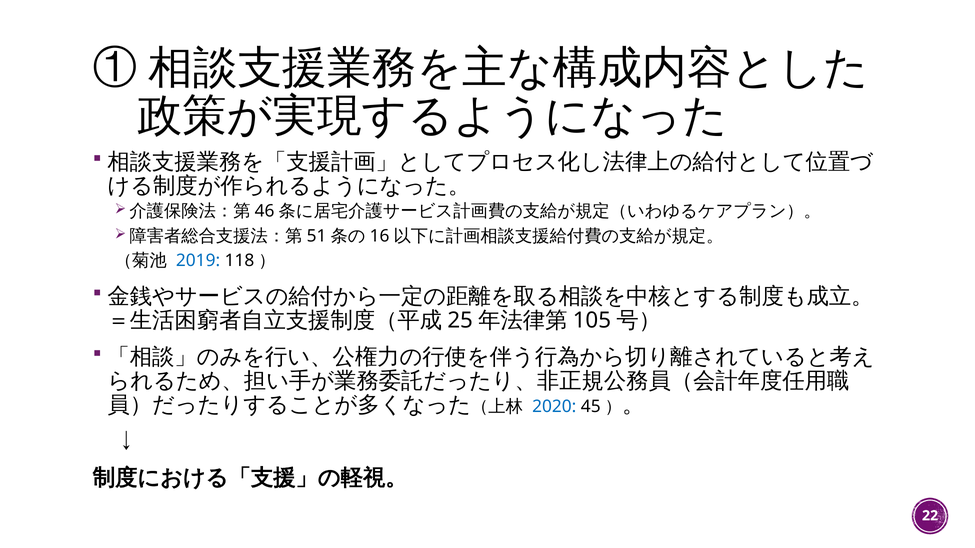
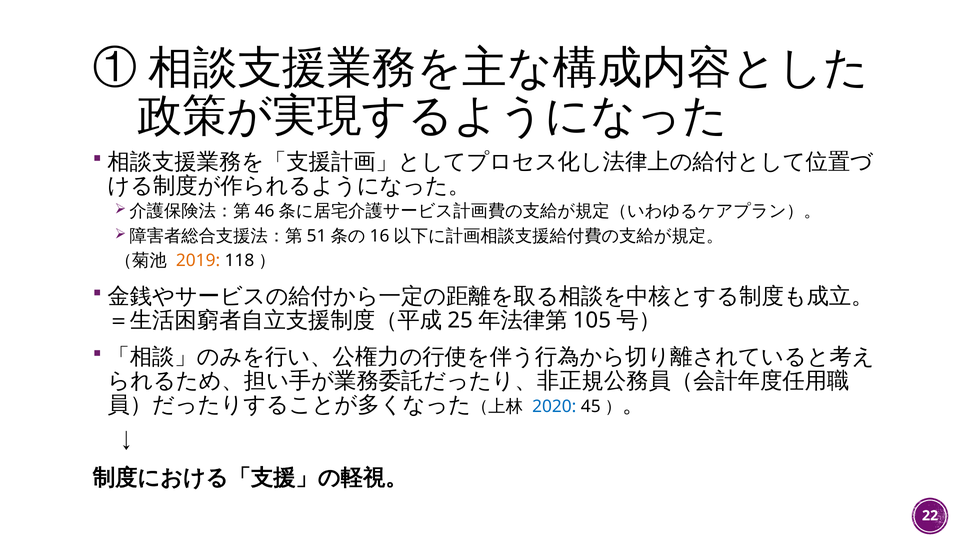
2019 colour: blue -> orange
